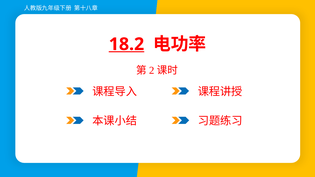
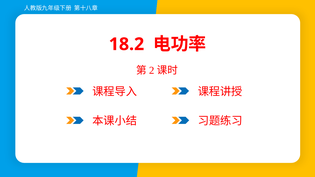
18.2 underline: present -> none
